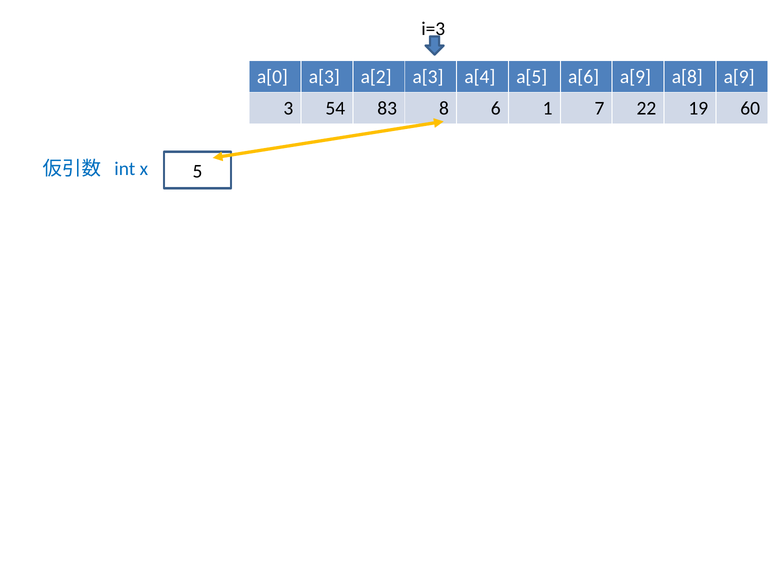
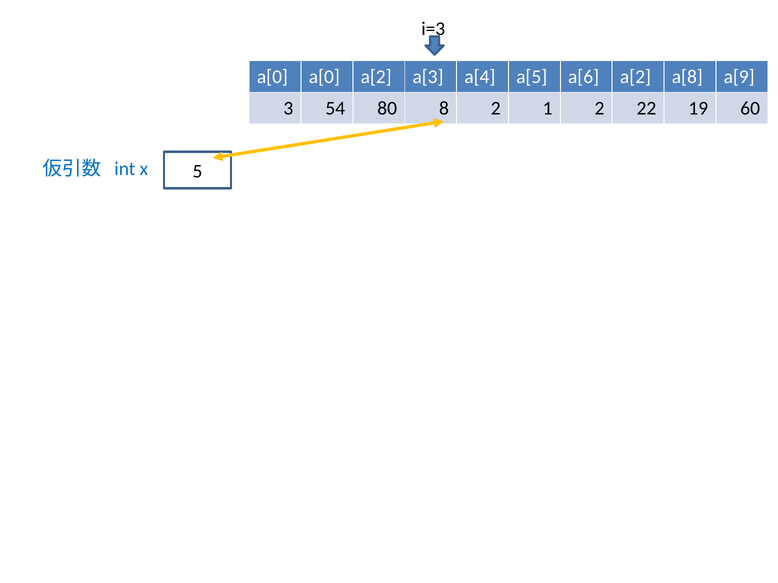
a[0 a[3: a[3 -> a[0
a[6 a[9: a[9 -> a[2
83: 83 -> 80
8 6: 6 -> 2
1 7: 7 -> 2
